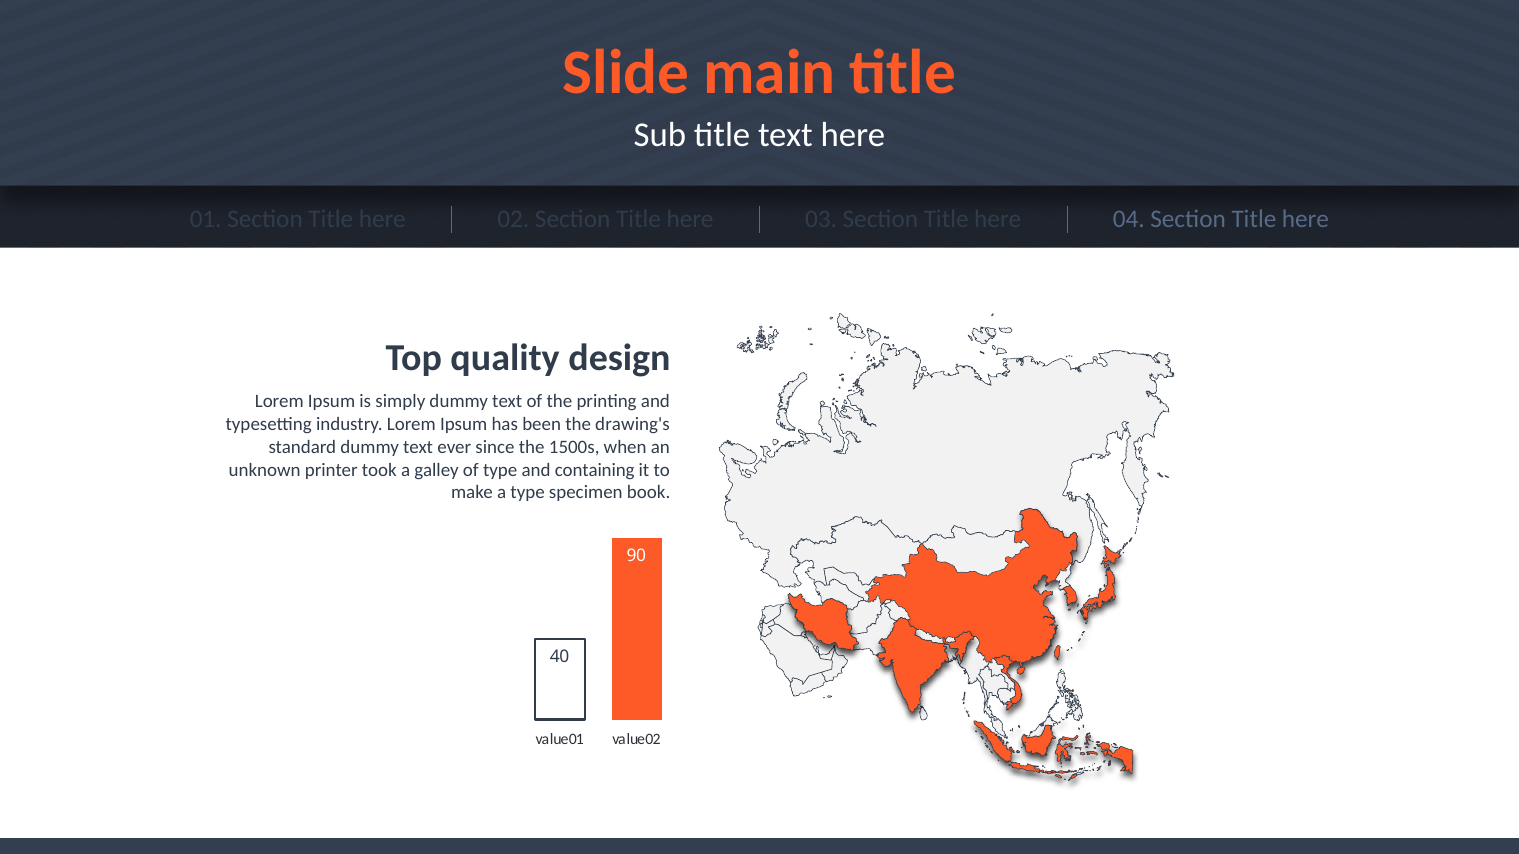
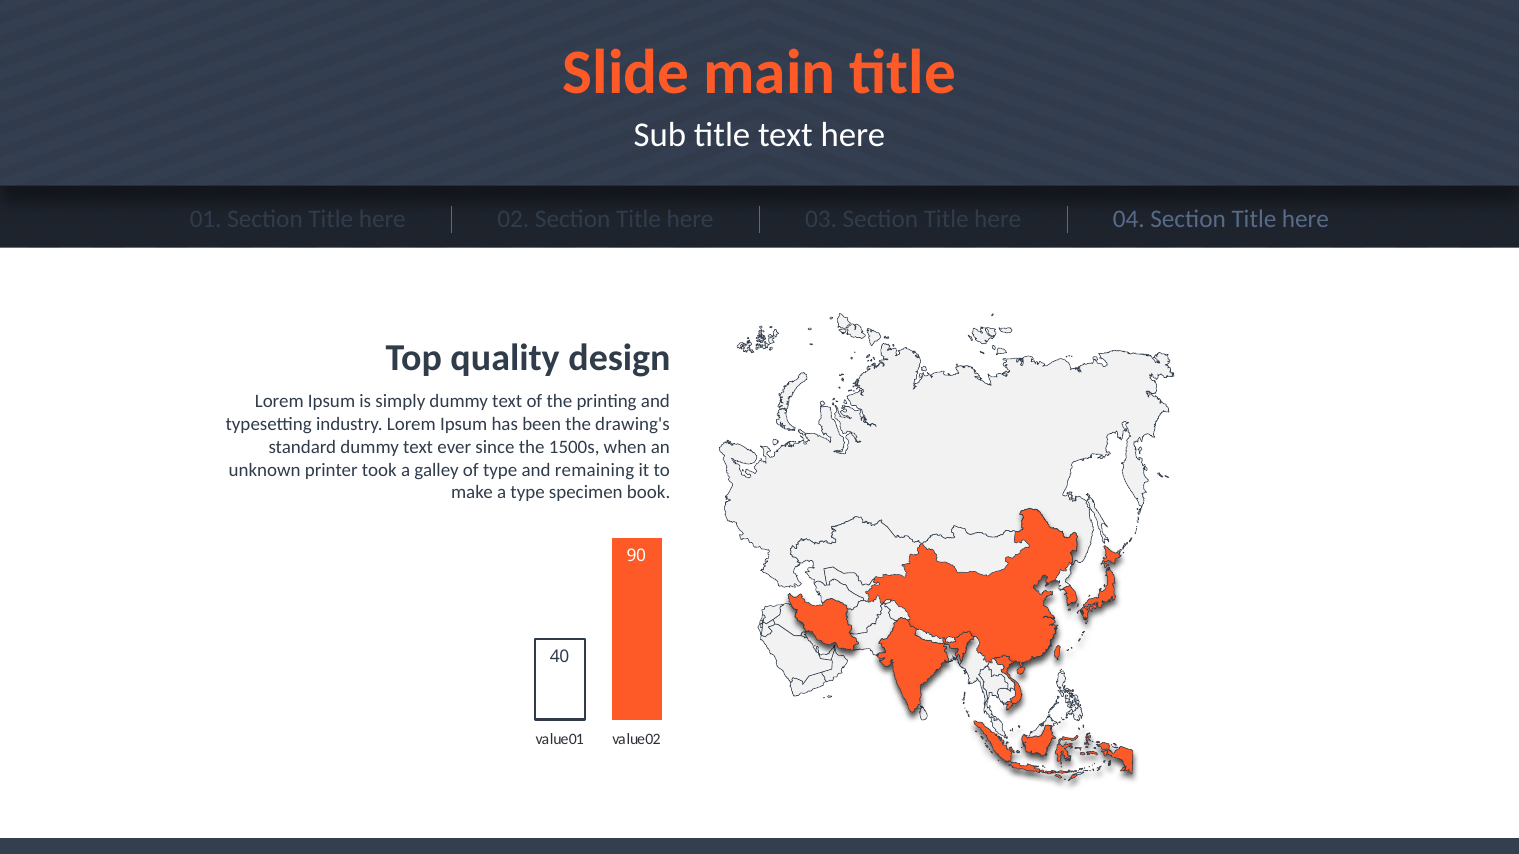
containing: containing -> remaining
